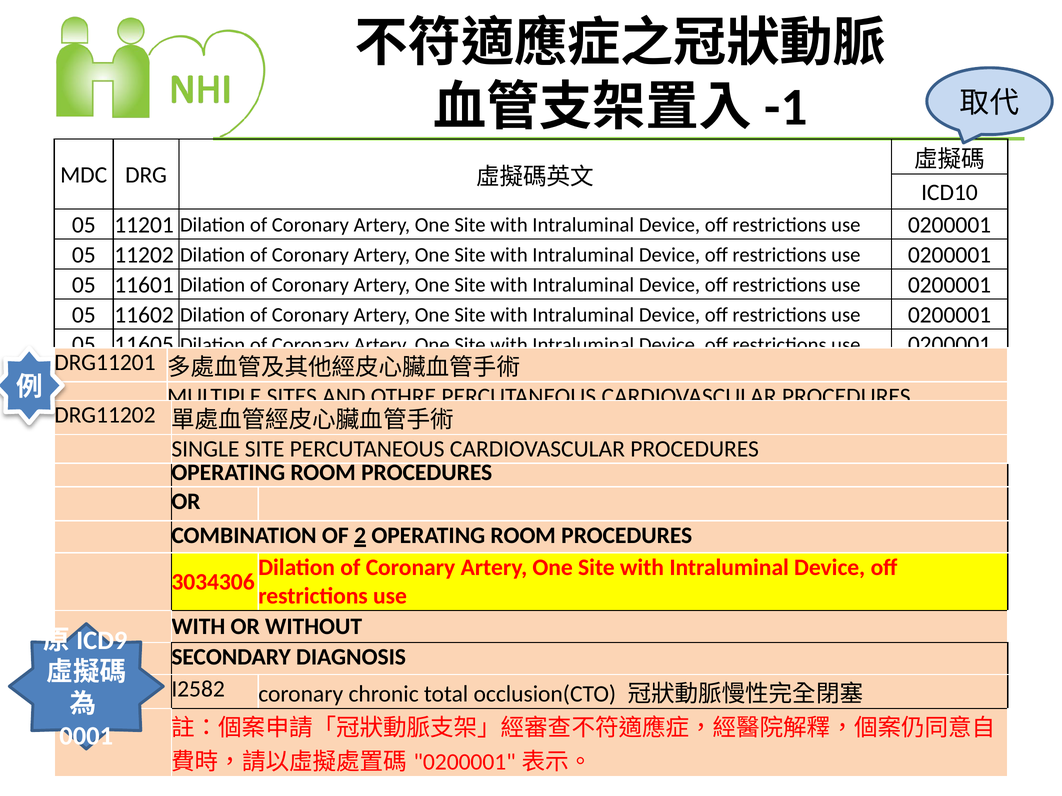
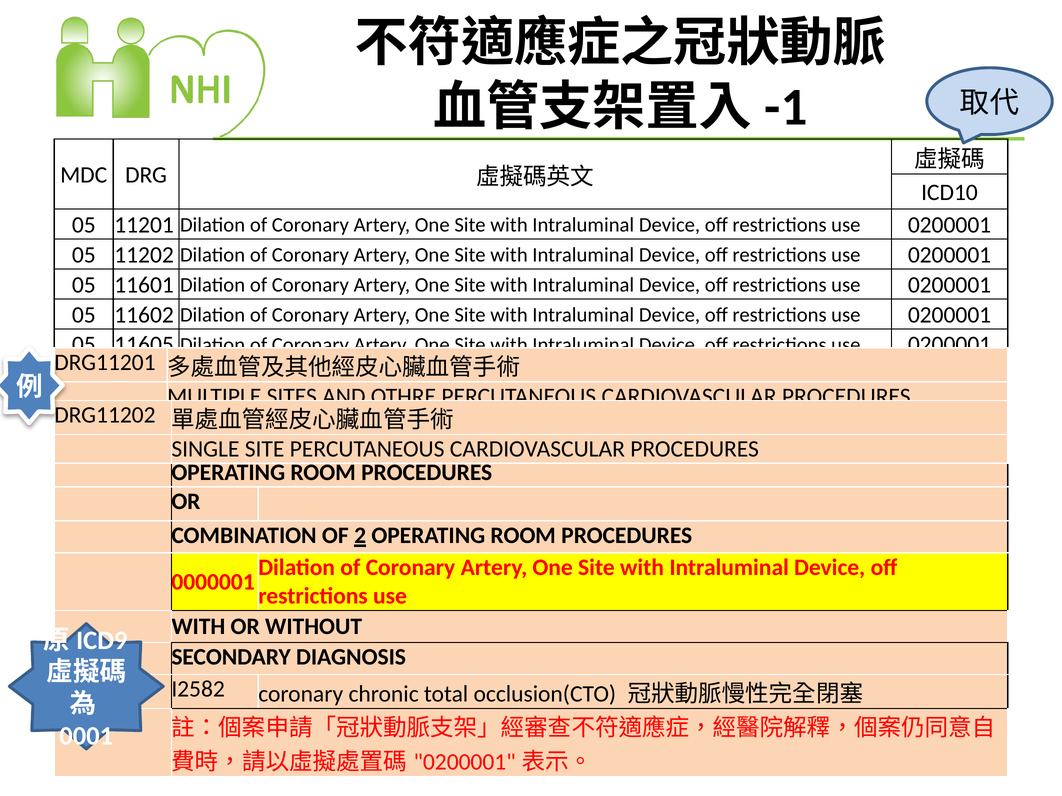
3034306: 3034306 -> 0000001
